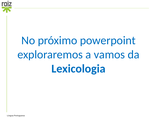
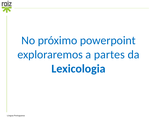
vamos: vamos -> partes
